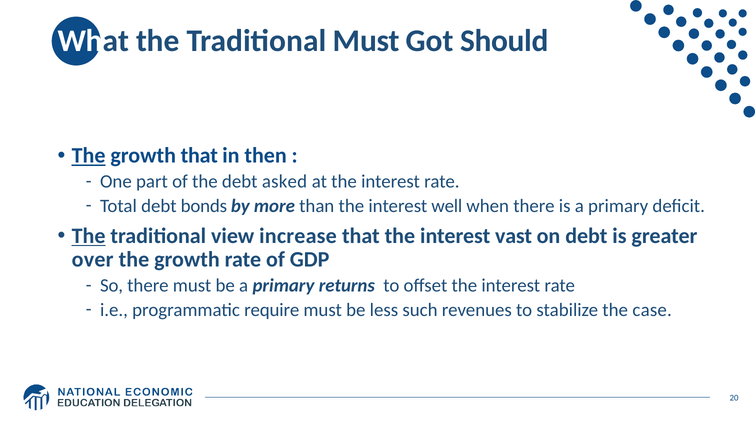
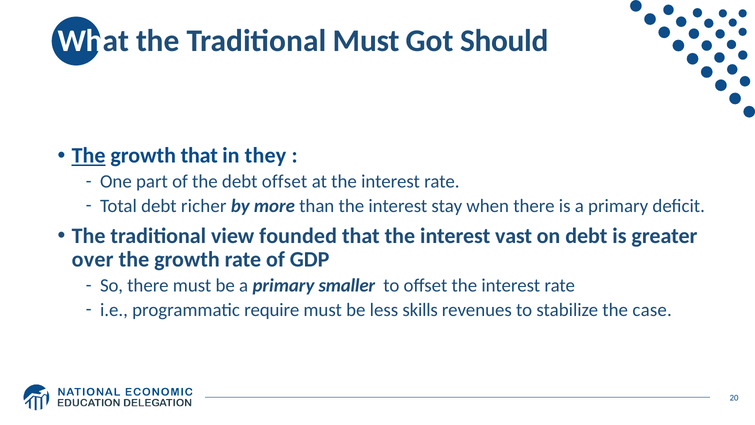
then: then -> they
debt asked: asked -> offset
bonds: bonds -> richer
well: well -> stay
The at (89, 236) underline: present -> none
increase: increase -> founded
returns: returns -> smaller
such: such -> skills
